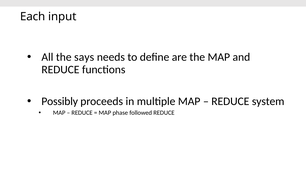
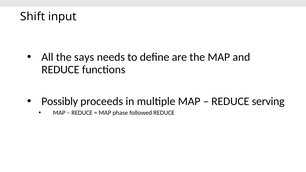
Each: Each -> Shift
system: system -> serving
